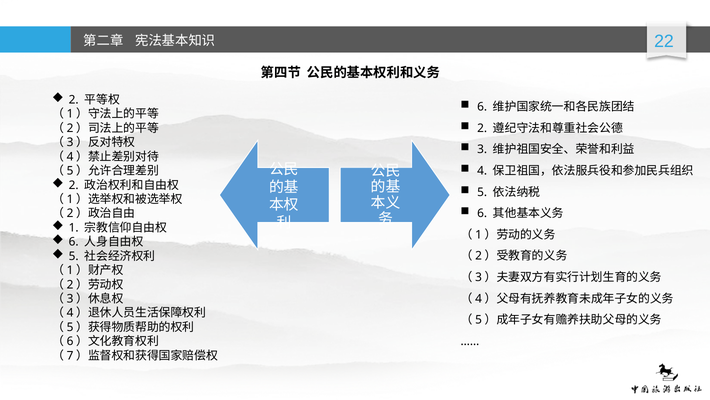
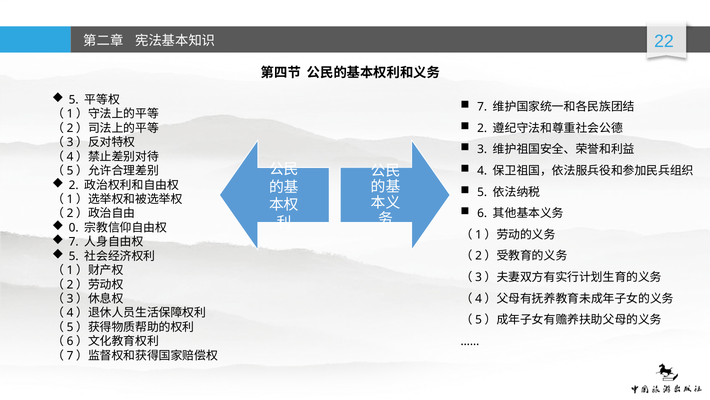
2 at (74, 100): 2 -> 5
6 at (482, 107): 6 -> 7
1: 1 -> 0
6 at (74, 242): 6 -> 7
